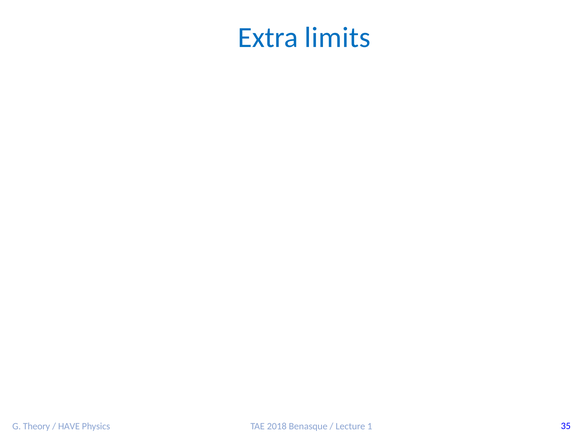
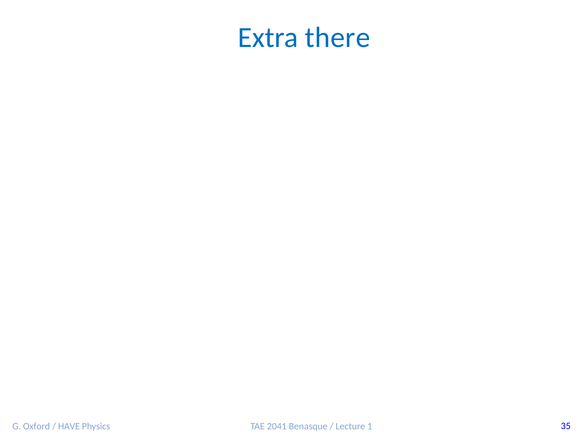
limits: limits -> there
Theory: Theory -> Oxford
2018: 2018 -> 2041
